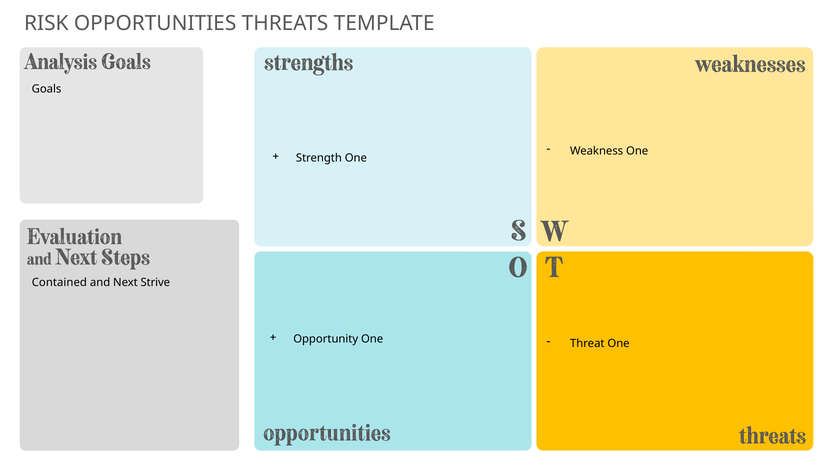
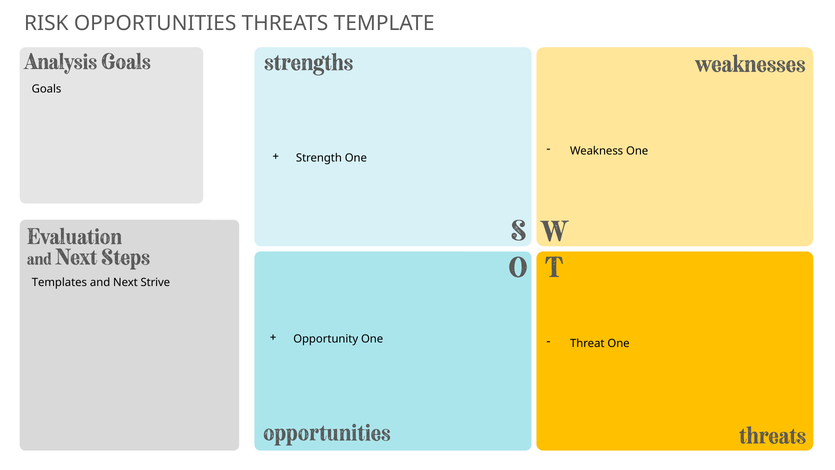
Contained: Contained -> Templates
